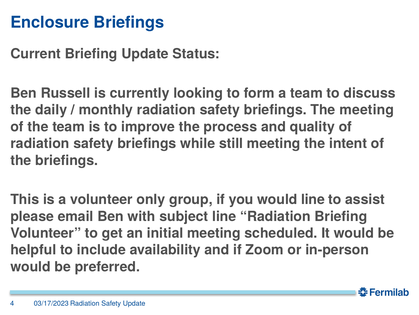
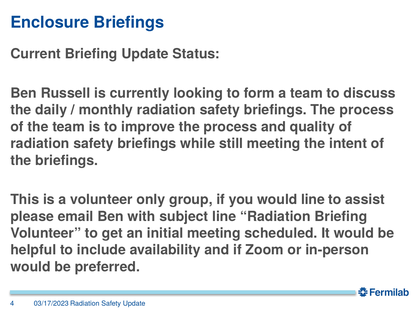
briefings The meeting: meeting -> process
